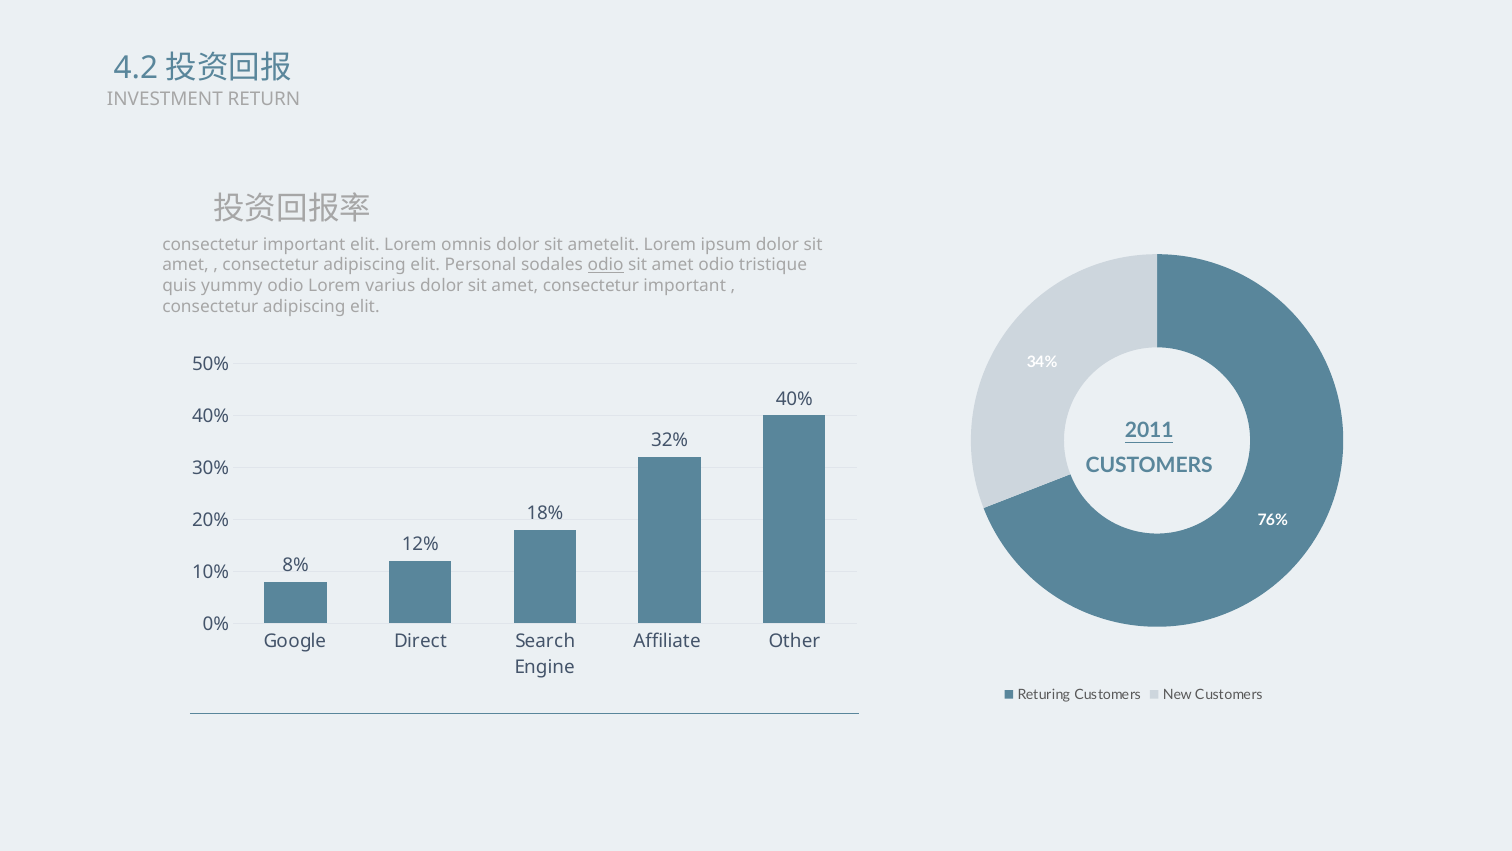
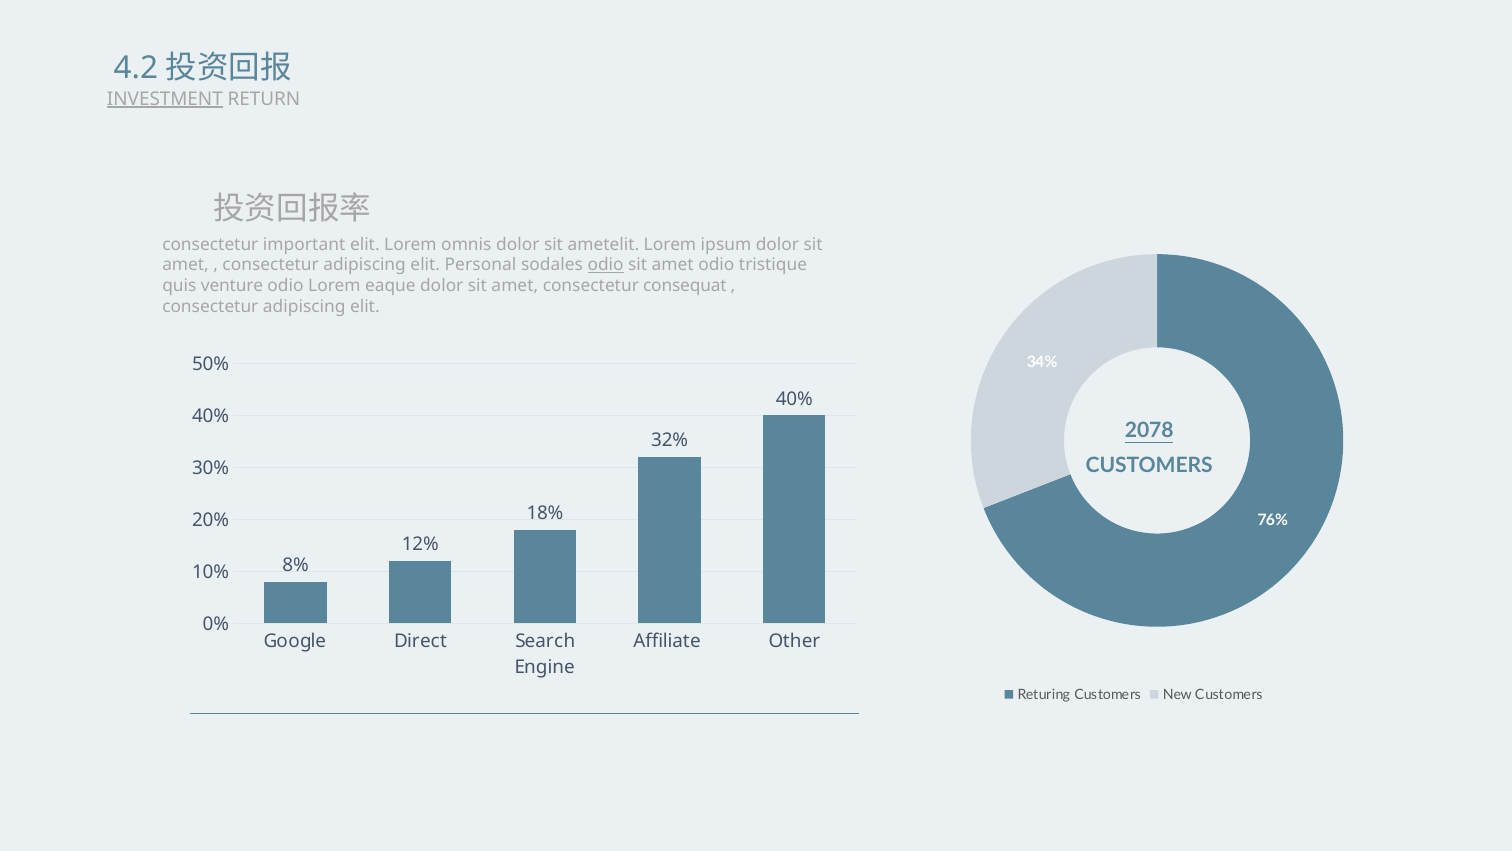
INVESTMENT underline: none -> present
yummy: yummy -> venture
varius: varius -> eaque
amet consectetur important: important -> consequat
2011: 2011 -> 2078
